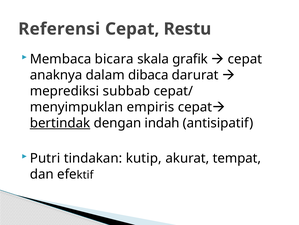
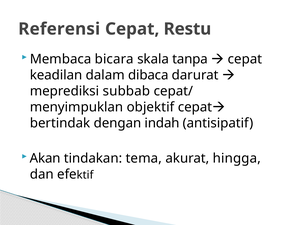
grafik: grafik -> tanpa
anaknya: anaknya -> keadilan
empiris: empiris -> objektif
bertindak underline: present -> none
Putri: Putri -> Akan
kutip: kutip -> tema
tempat: tempat -> hingga
